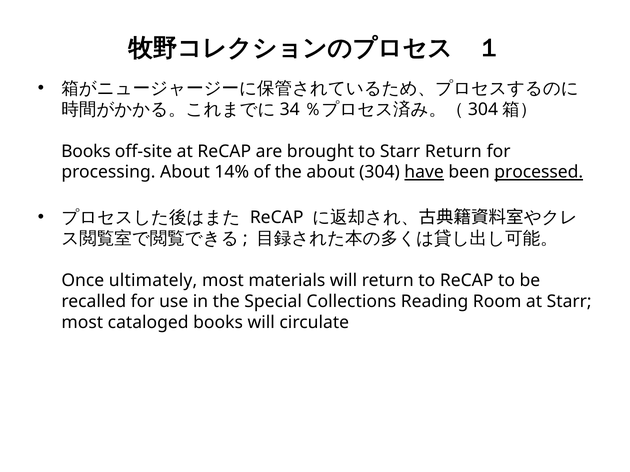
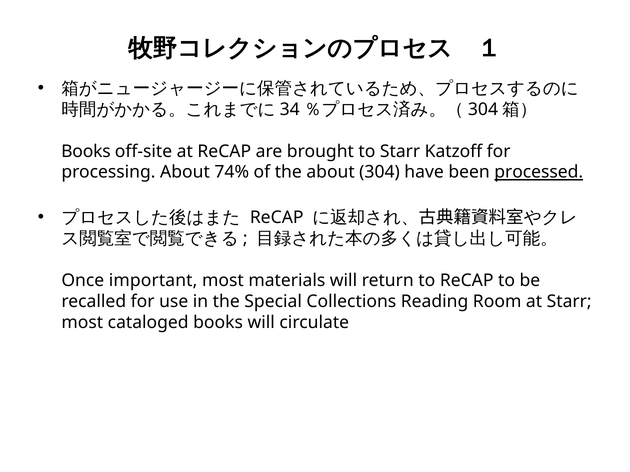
Starr Return: Return -> Katzoff
14%: 14% -> 74%
have underline: present -> none
ultimately: ultimately -> important
